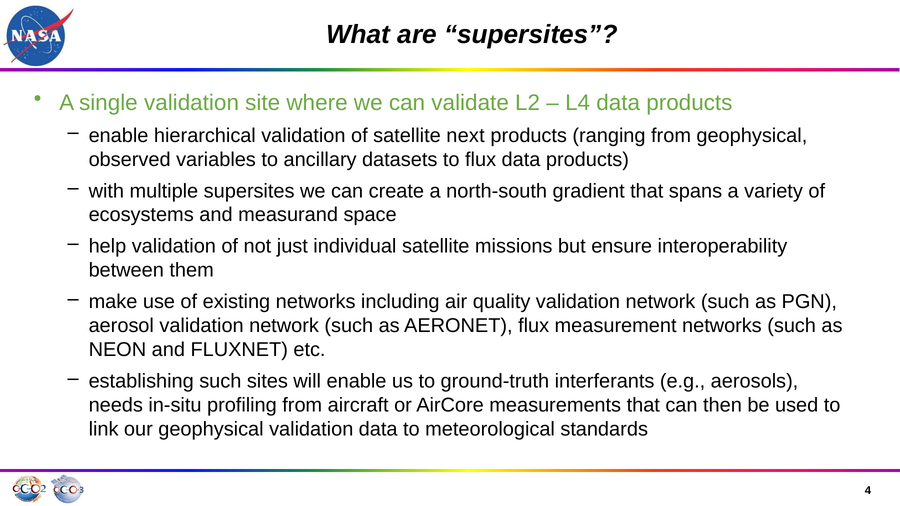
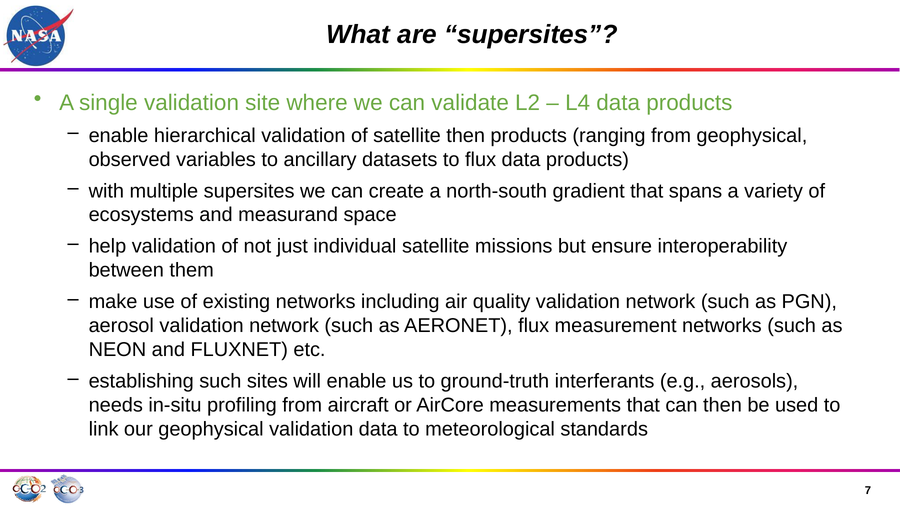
satellite next: next -> then
4: 4 -> 7
